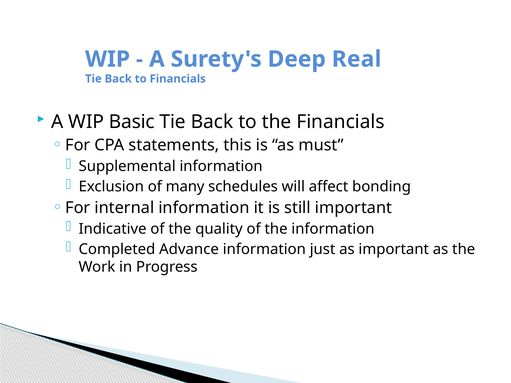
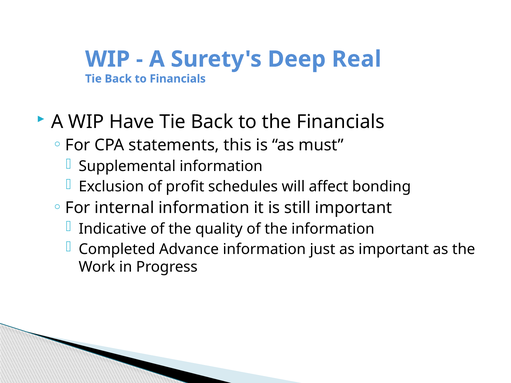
Basic: Basic -> Have
many: many -> profit
